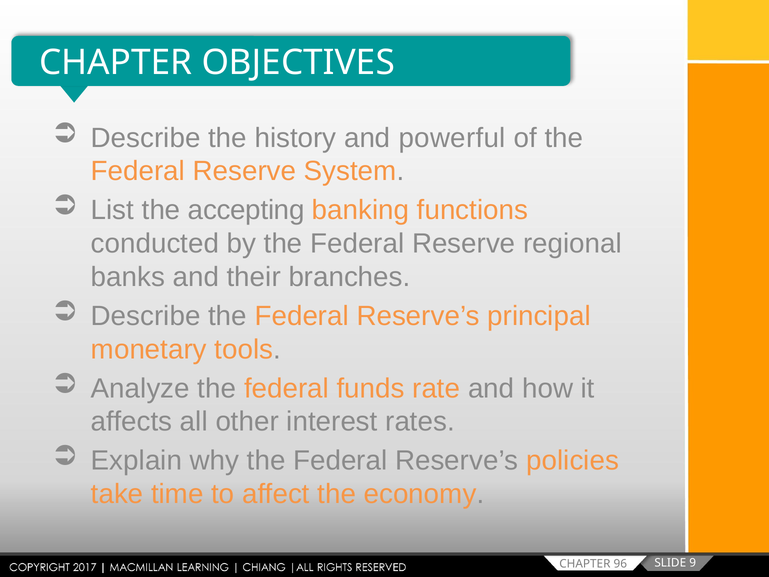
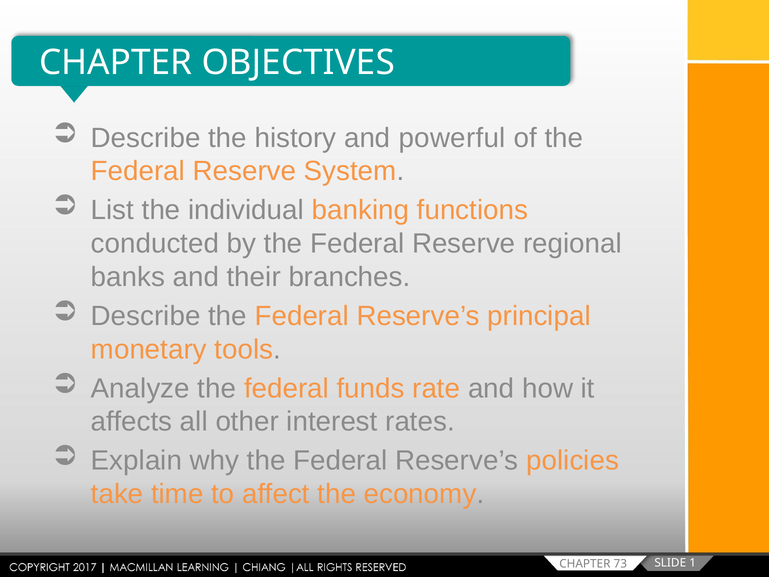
accepting: accepting -> individual
9: 9 -> 1
96: 96 -> 73
